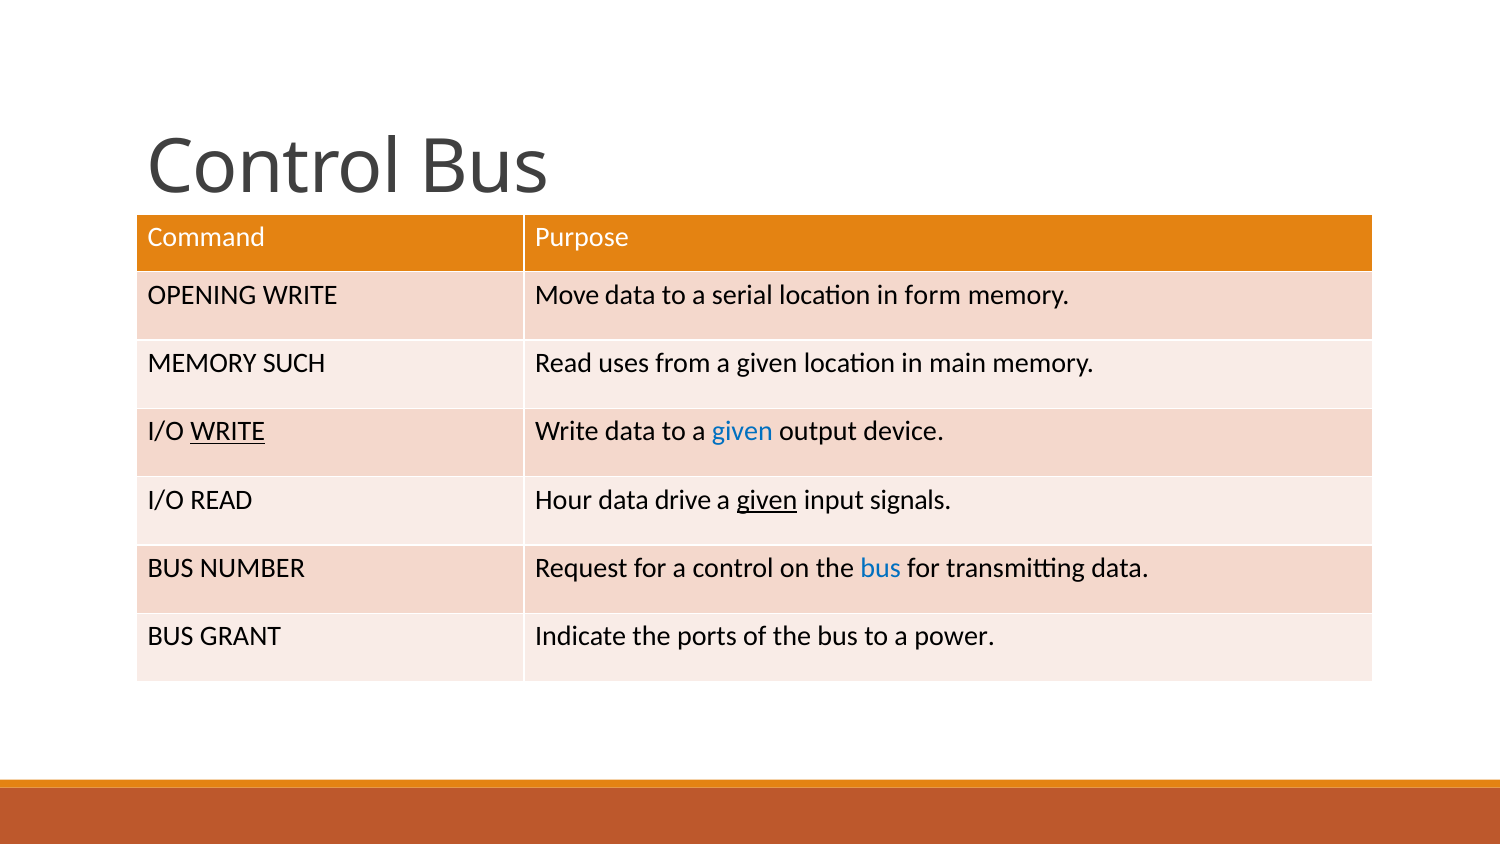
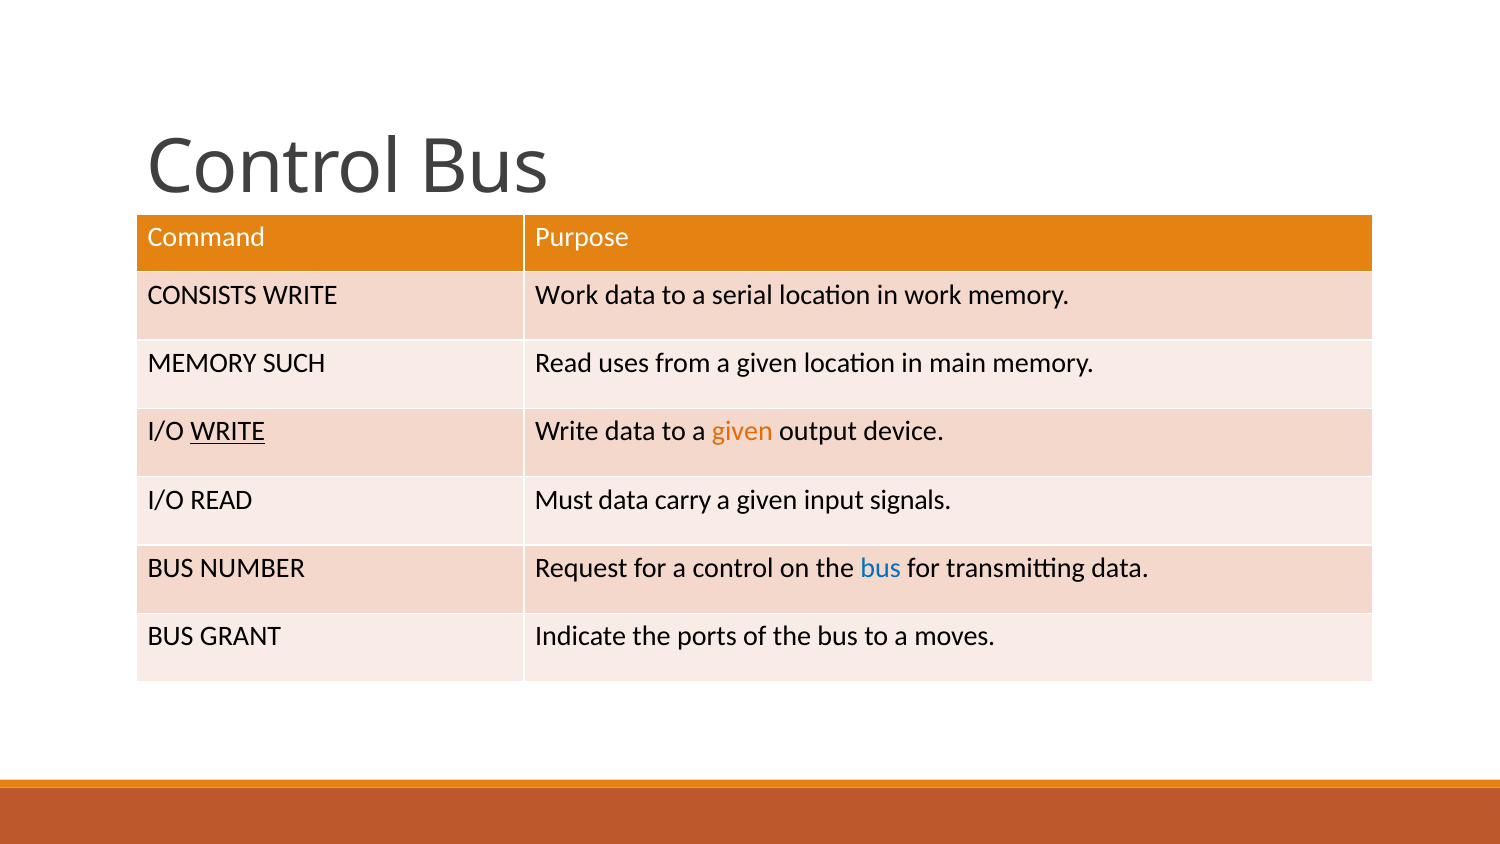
OPENING: OPENING -> CONSISTS
WRITE Move: Move -> Work
in form: form -> work
given at (742, 431) colour: blue -> orange
Hour: Hour -> Must
drive: drive -> carry
given at (767, 500) underline: present -> none
power: power -> moves
